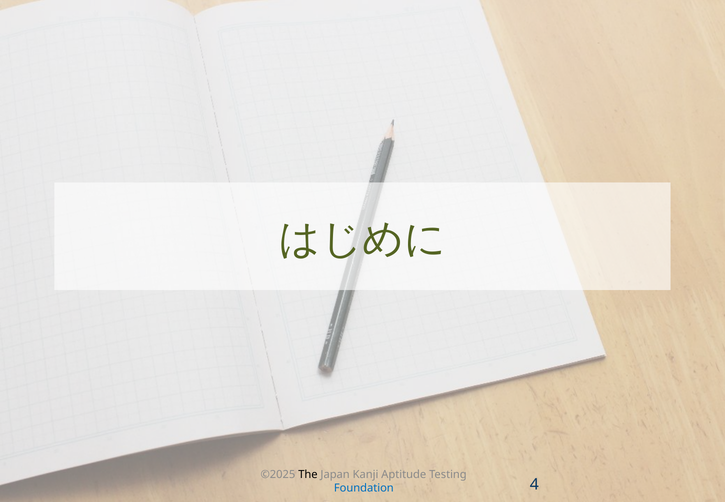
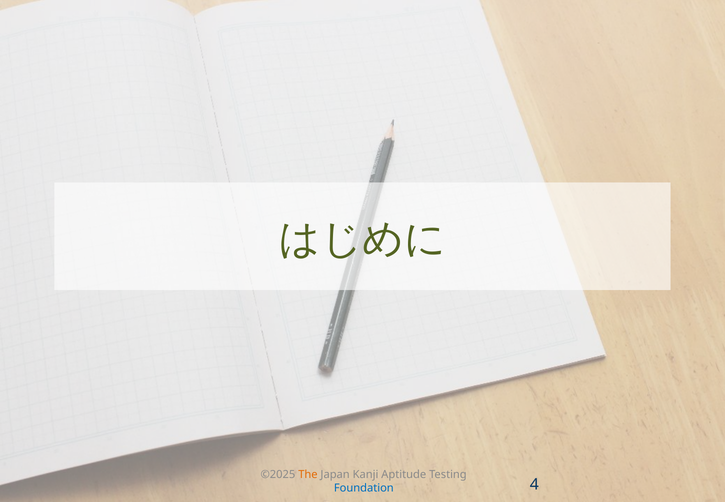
The colour: black -> orange
